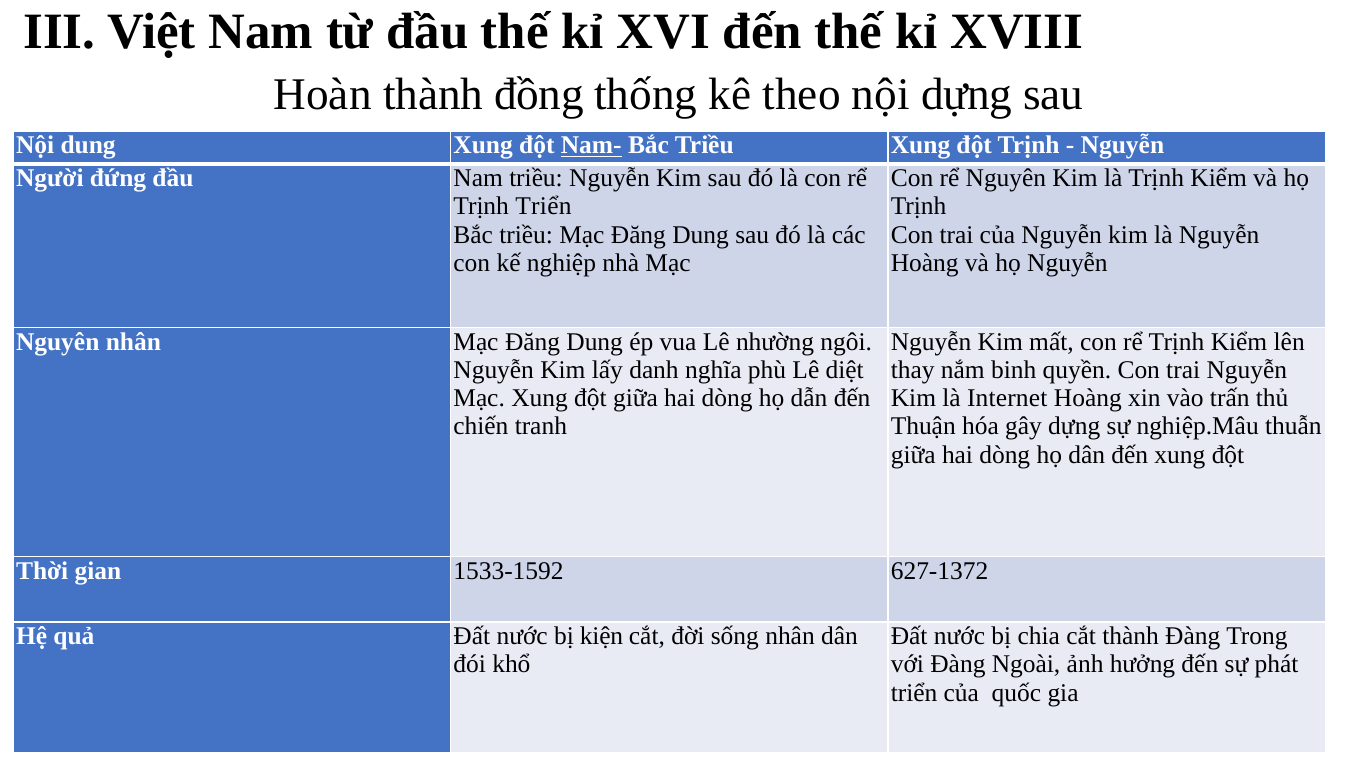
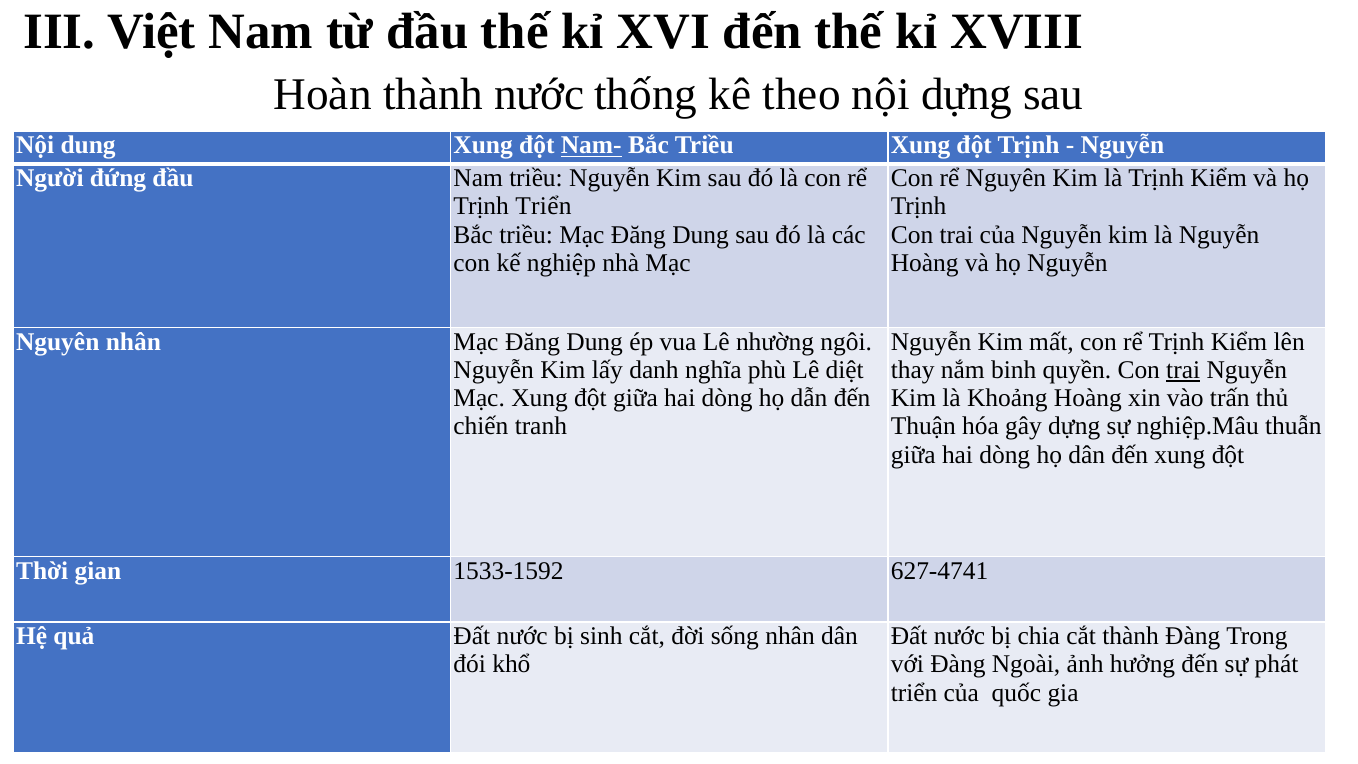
thành đồng: đồng -> nước
trai at (1183, 370) underline: none -> present
Internet: Internet -> Khoảng
627-1372: 627-1372 -> 627-4741
kiện: kiện -> sinh
